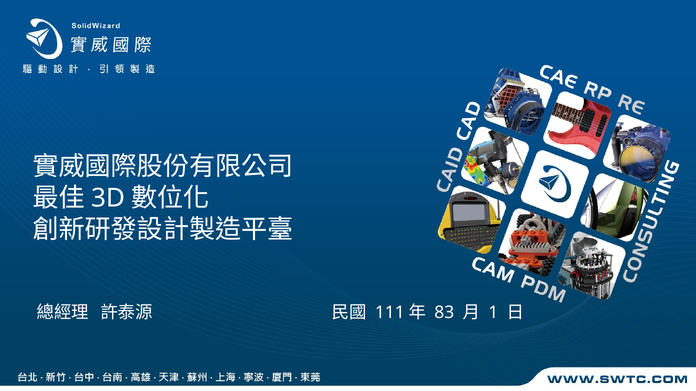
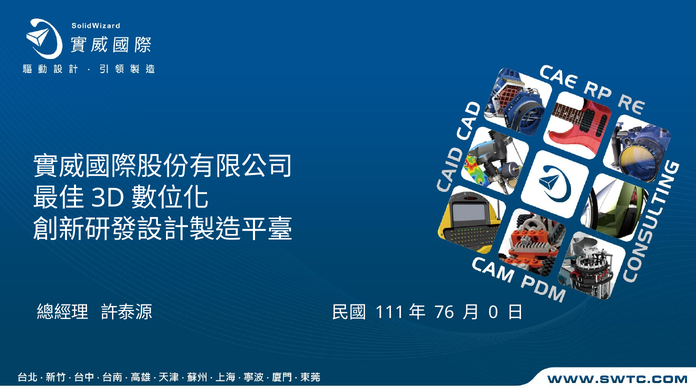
83: 83 -> 76
1: 1 -> 0
